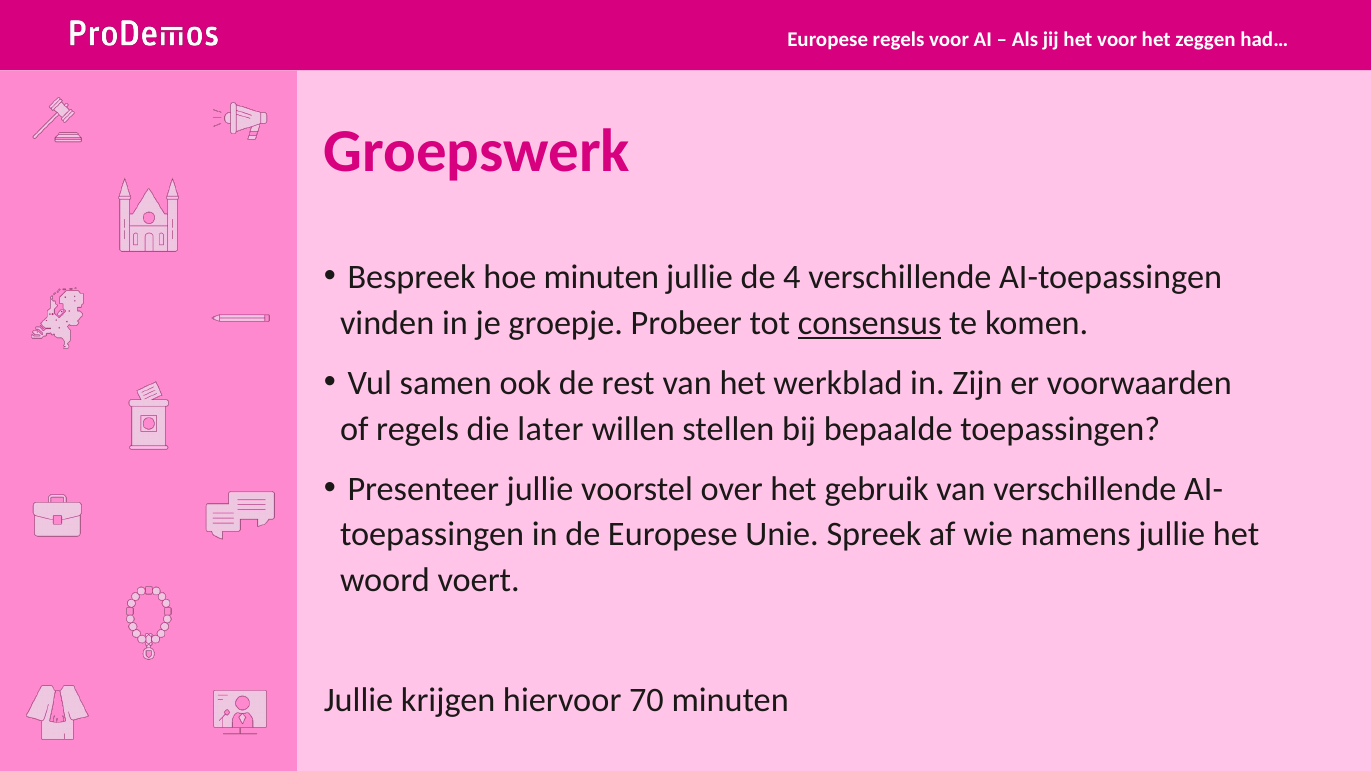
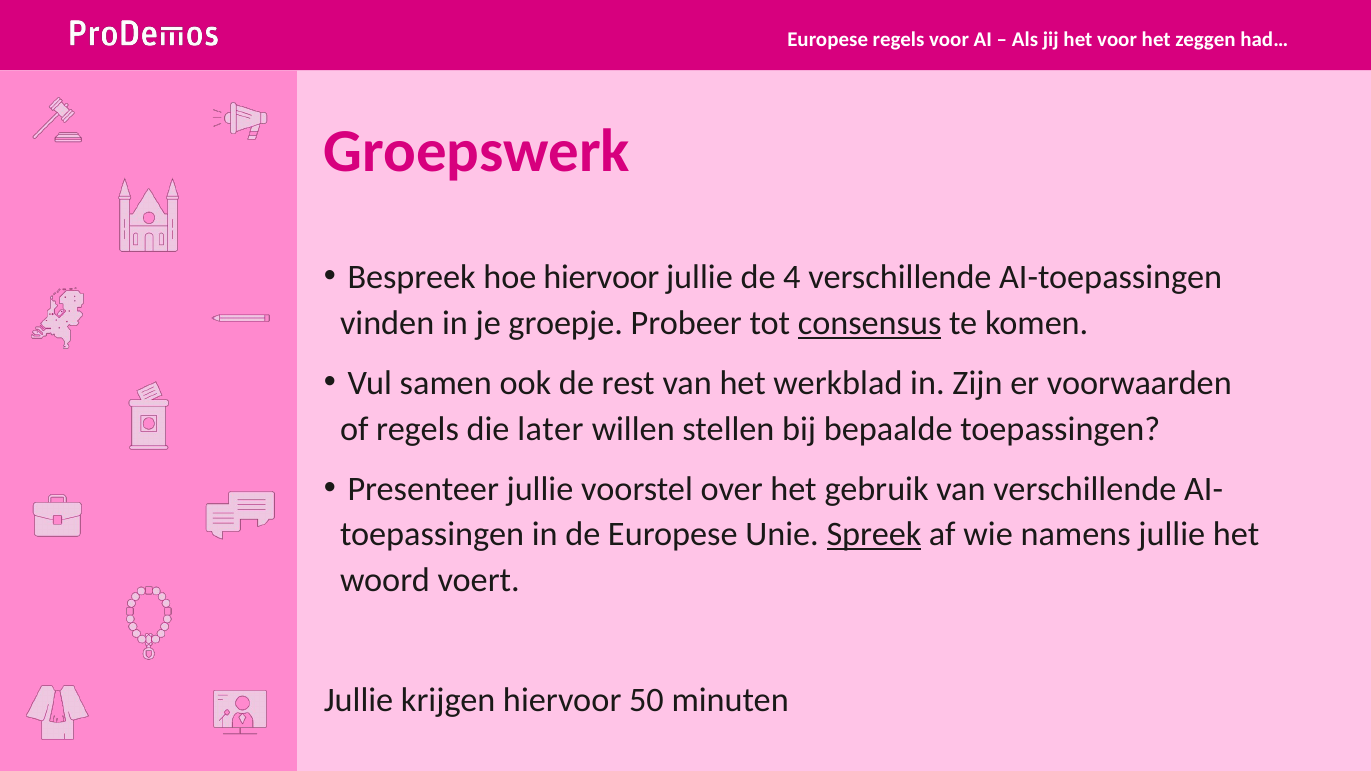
hoe minuten: minuten -> hiervoor
Spreek underline: none -> present
70: 70 -> 50
